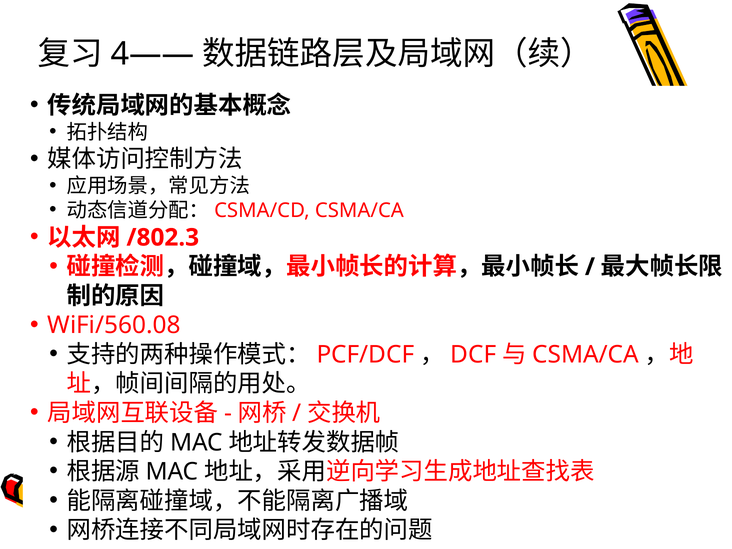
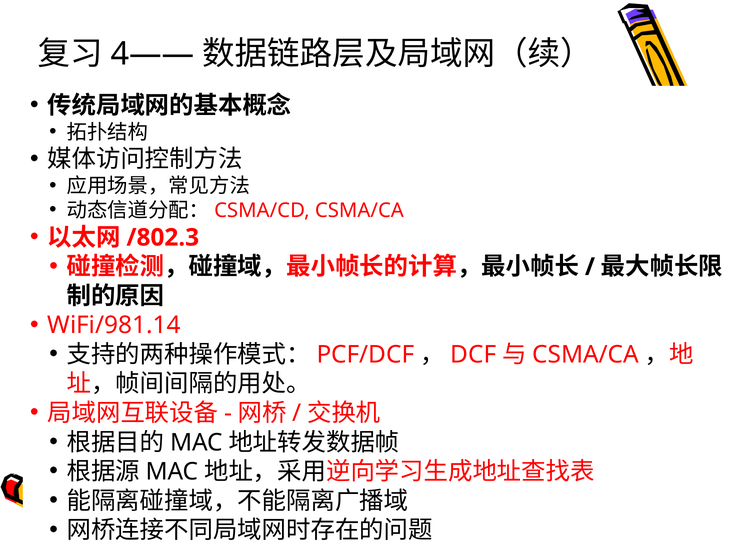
WiFi/560.08: WiFi/560.08 -> WiFi/981.14
